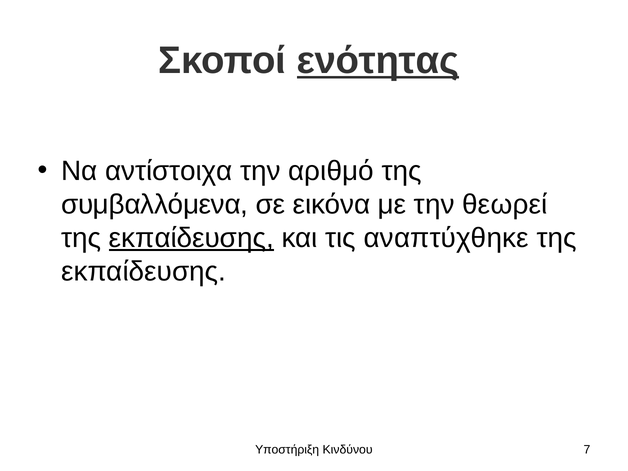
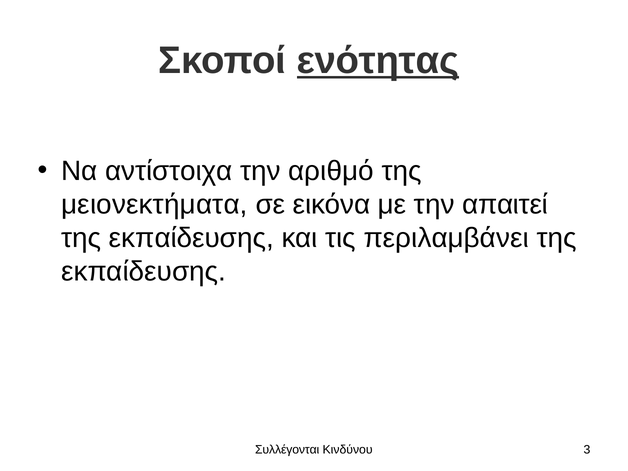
συμβαλλόμενα: συμβαλλόμενα -> μειονεκτήματα
θεωρεί: θεωρεί -> απαιτεί
εκπαίδευσης at (191, 238) underline: present -> none
αναπτύχθηκε: αναπτύχθηκε -> περιλαμβάνει
Υποστήριξη: Υποστήριξη -> Συλλέγονται
7: 7 -> 3
